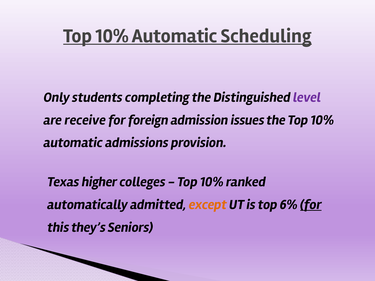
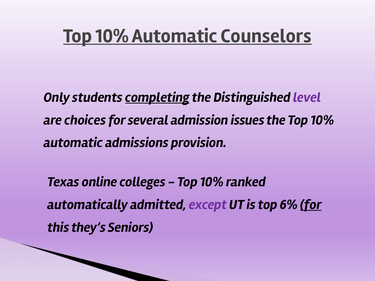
Scheduling: Scheduling -> Counselors
completing underline: none -> present
receive: receive -> choices
foreign: foreign -> several
higher: higher -> online
except colour: orange -> purple
